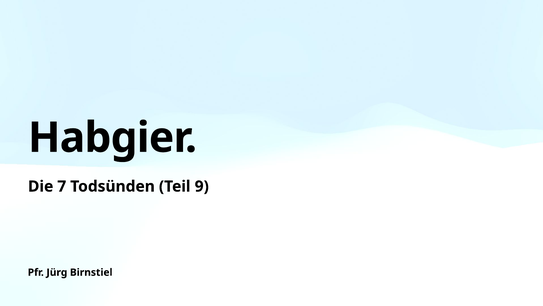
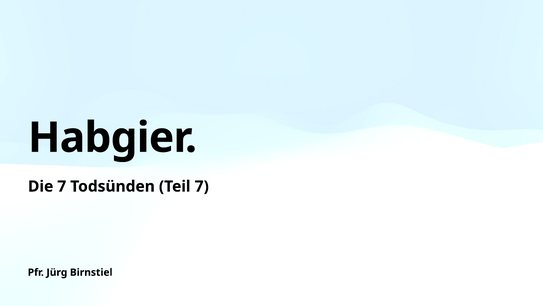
Teil 9: 9 -> 7
